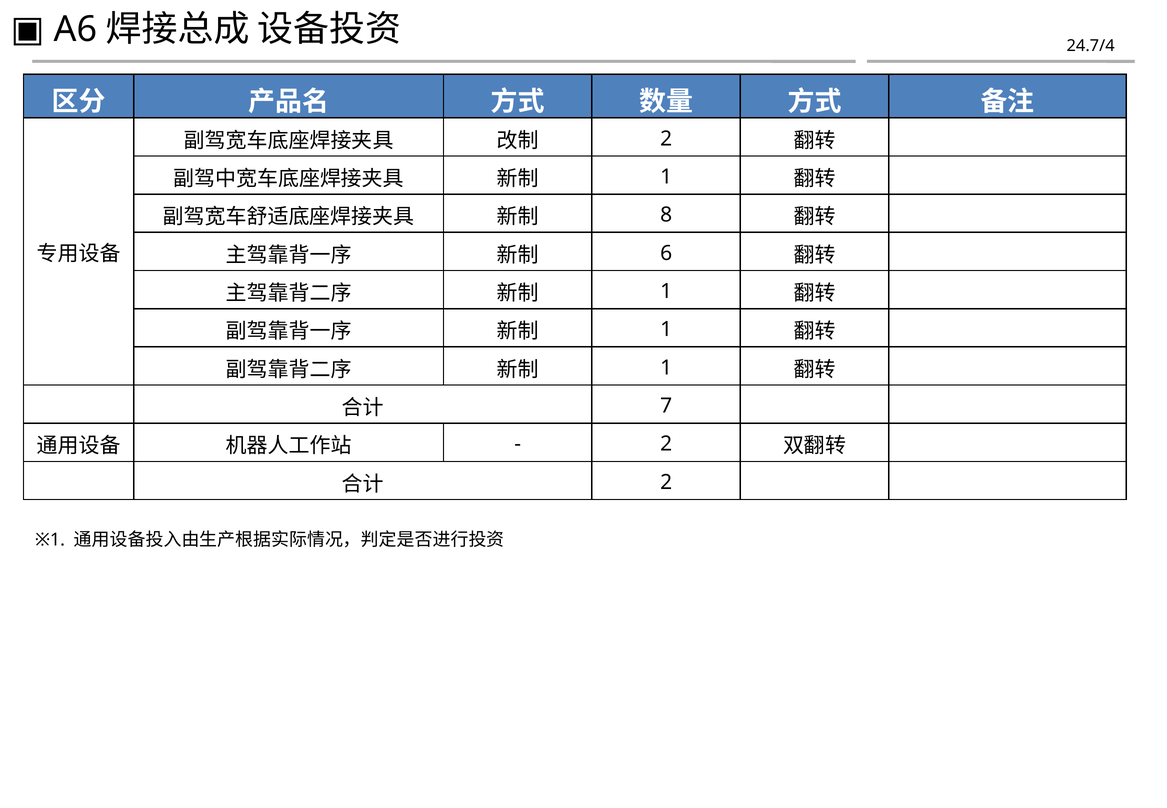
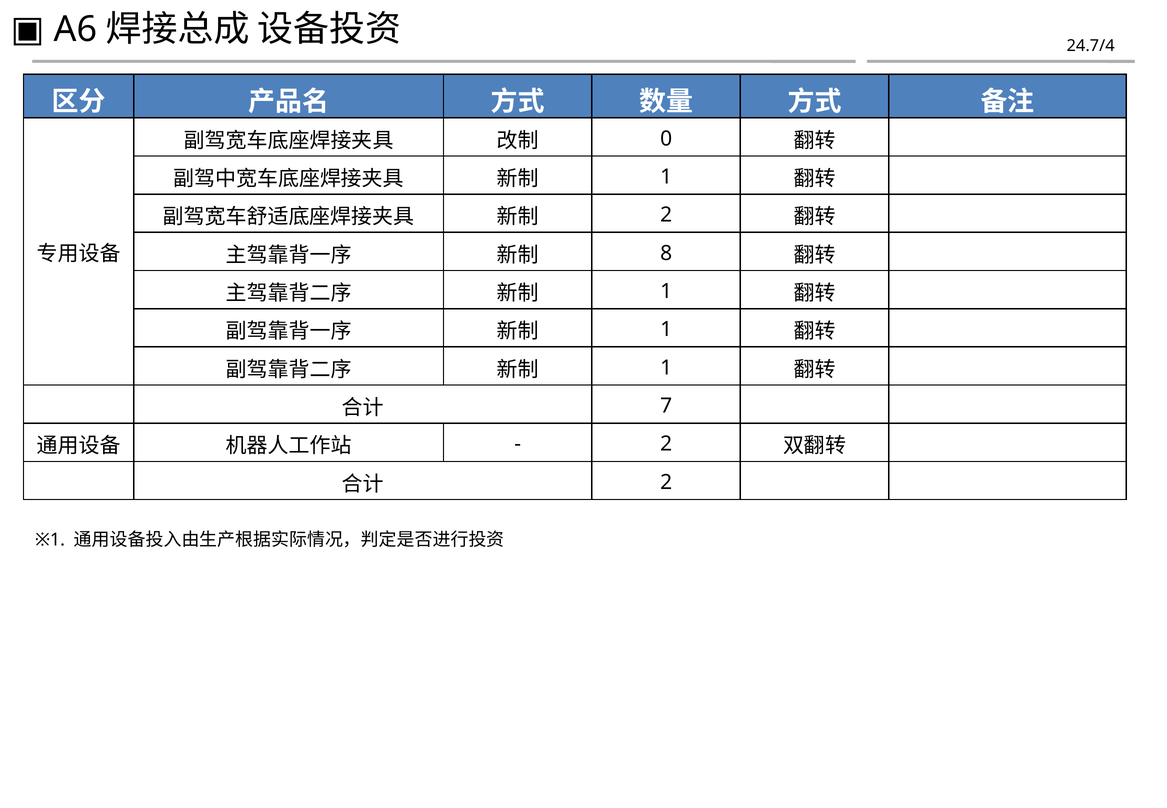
2 at (666, 139): 2 -> 0
8 at (666, 215): 8 -> 2
6: 6 -> 8
